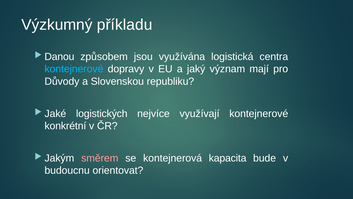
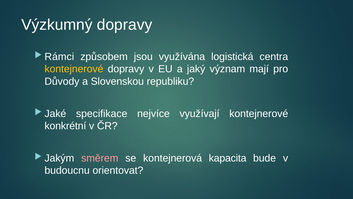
Výzkumný příkladu: příkladu -> dopravy
Danou: Danou -> Rámci
kontejnerové at (74, 69) colour: light blue -> yellow
logistických: logistických -> specifikace
